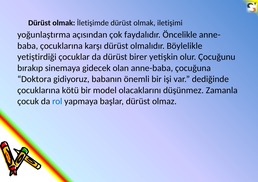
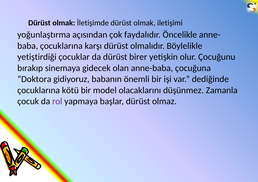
rol colour: blue -> purple
